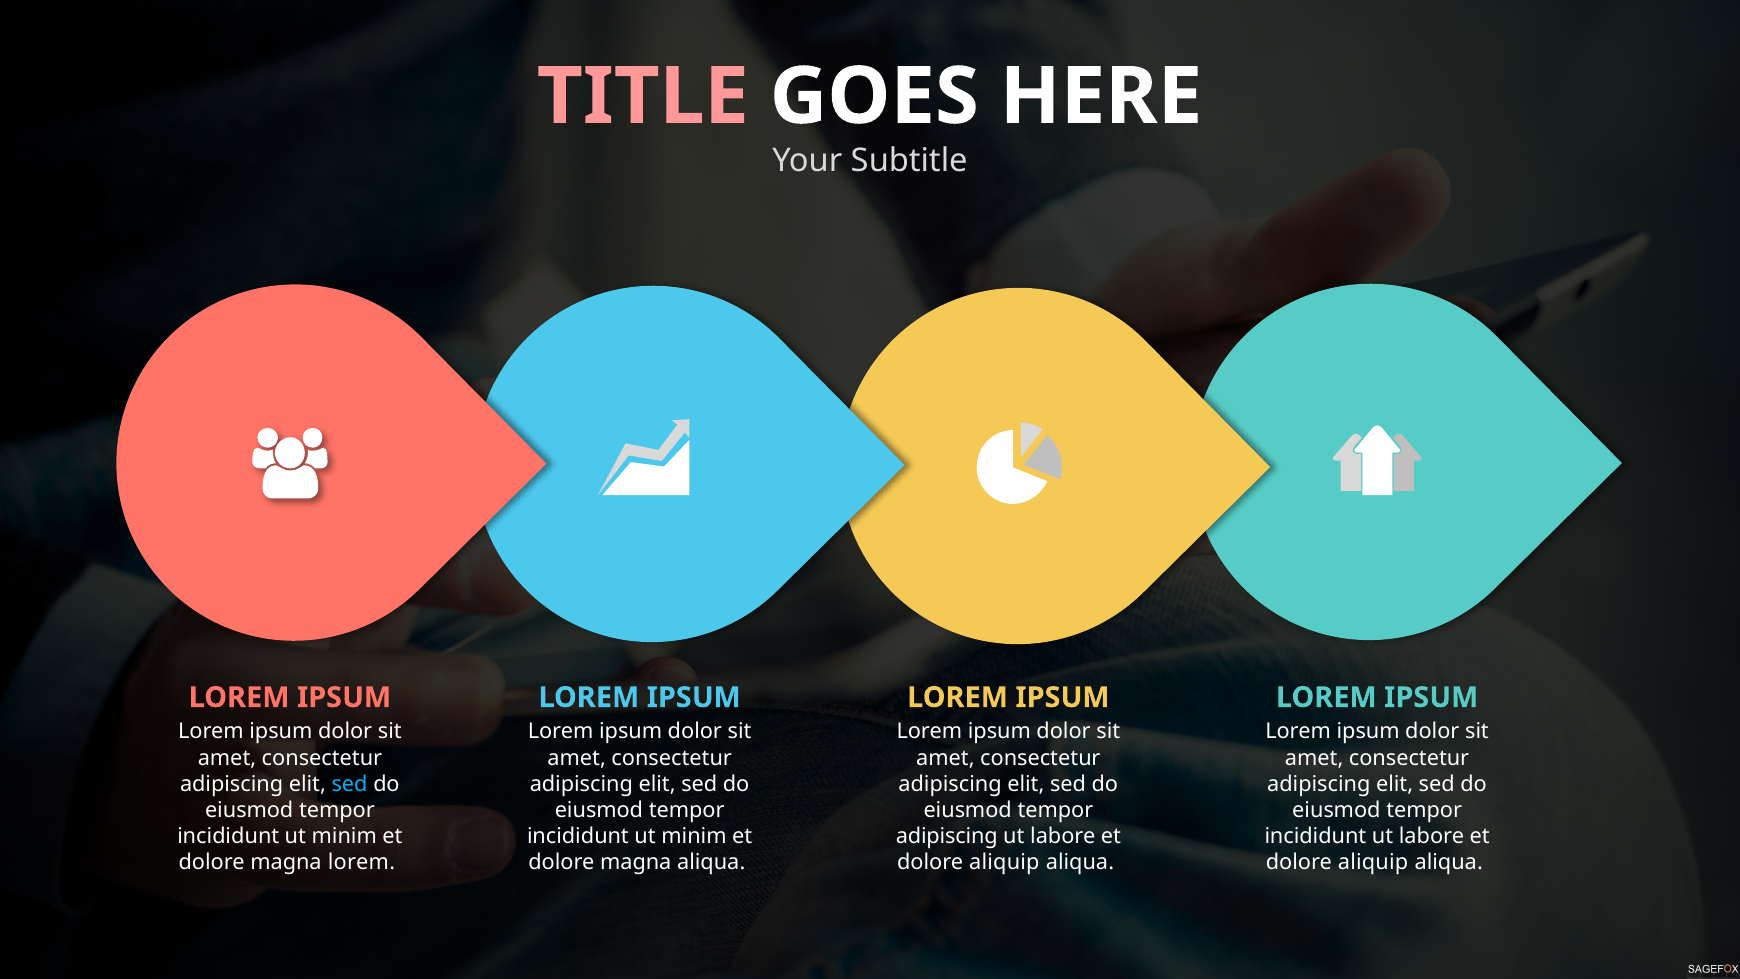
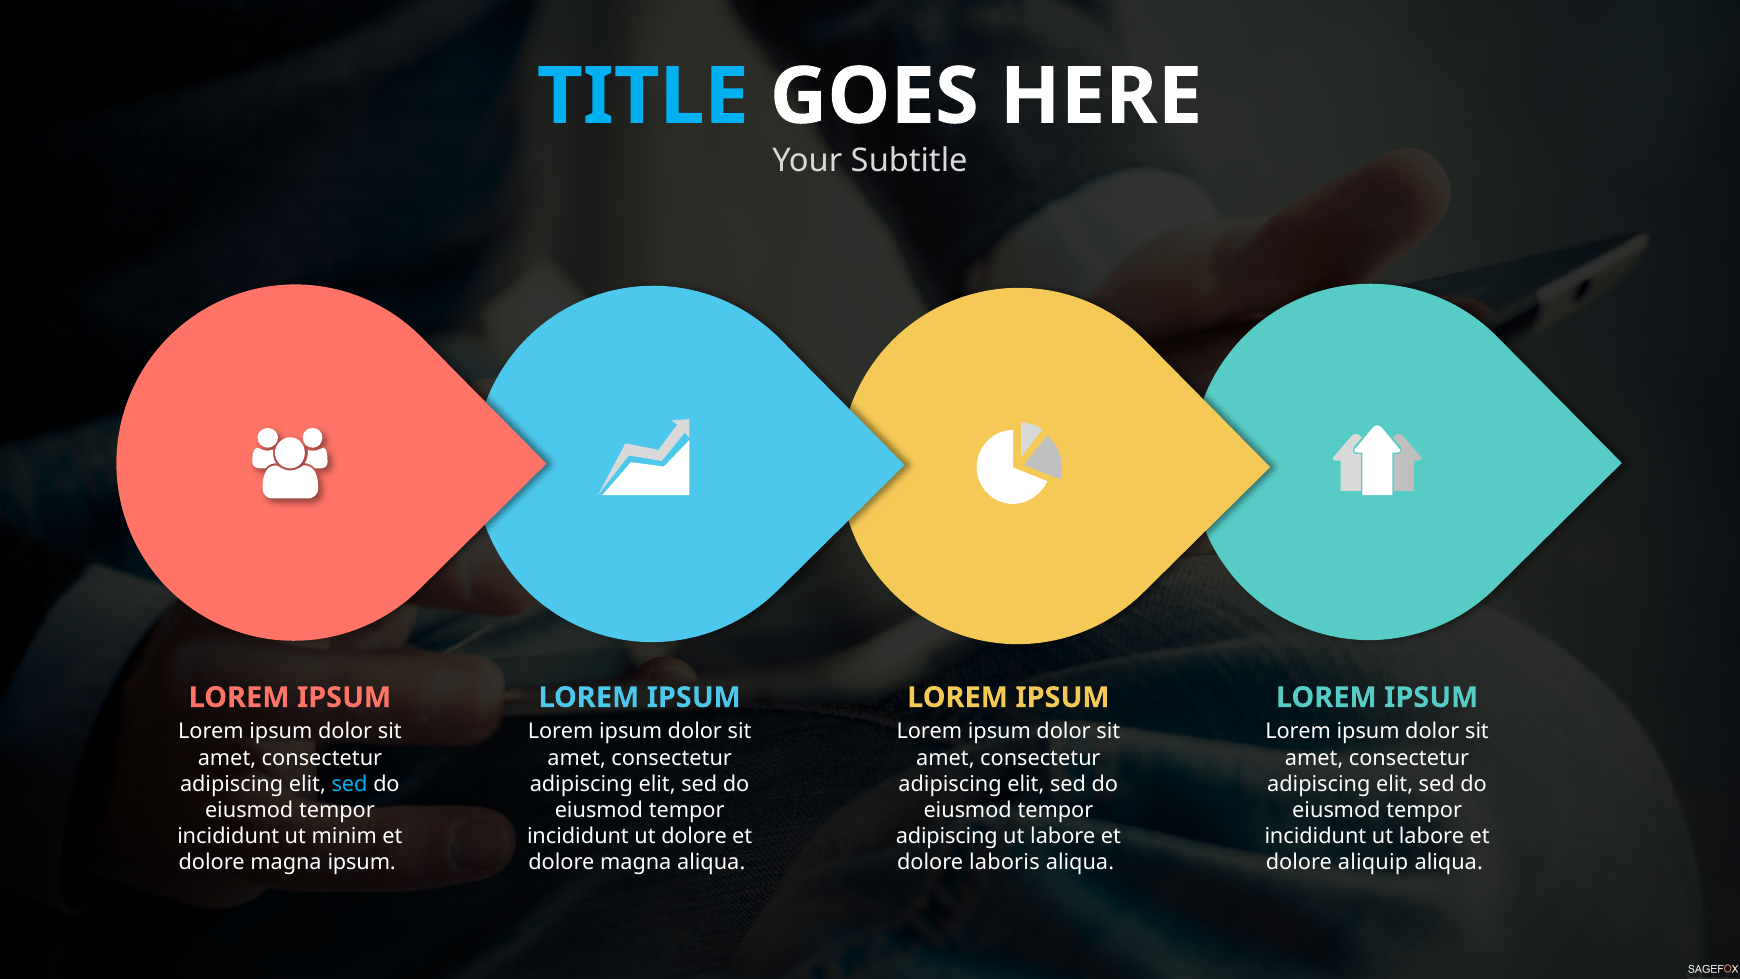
TITLE colour: pink -> light blue
minim at (694, 836): minim -> dolore
magna lorem: lorem -> ipsum
aliquip at (1004, 862): aliquip -> laboris
